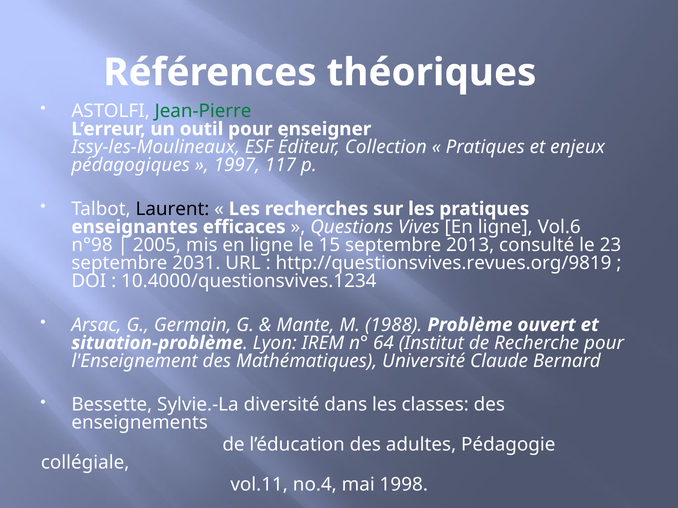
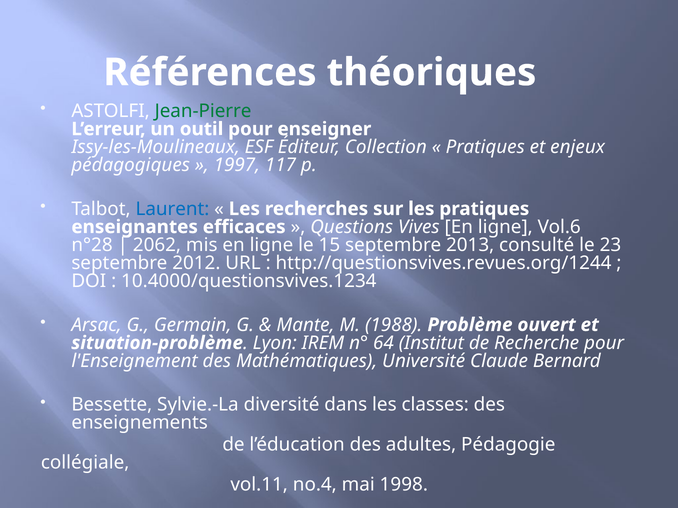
Laurent colour: black -> blue
n°98: n°98 -> n°28
2005: 2005 -> 2062
2031: 2031 -> 2012
http://questionsvives.revues.org/9819: http://questionsvives.revues.org/9819 -> http://questionsvives.revues.org/1244
